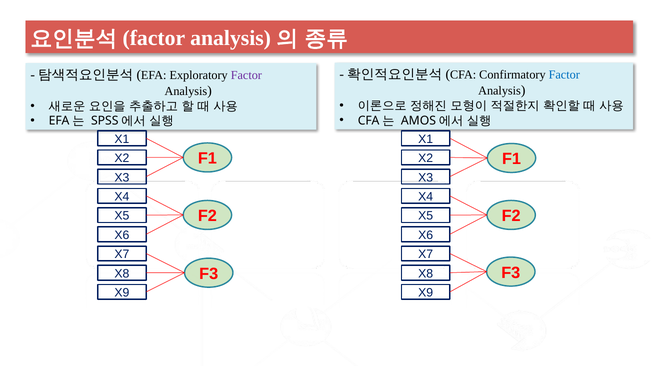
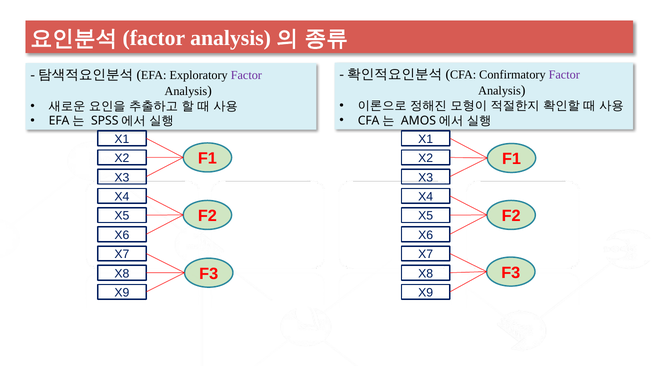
Factor at (564, 75) colour: blue -> purple
